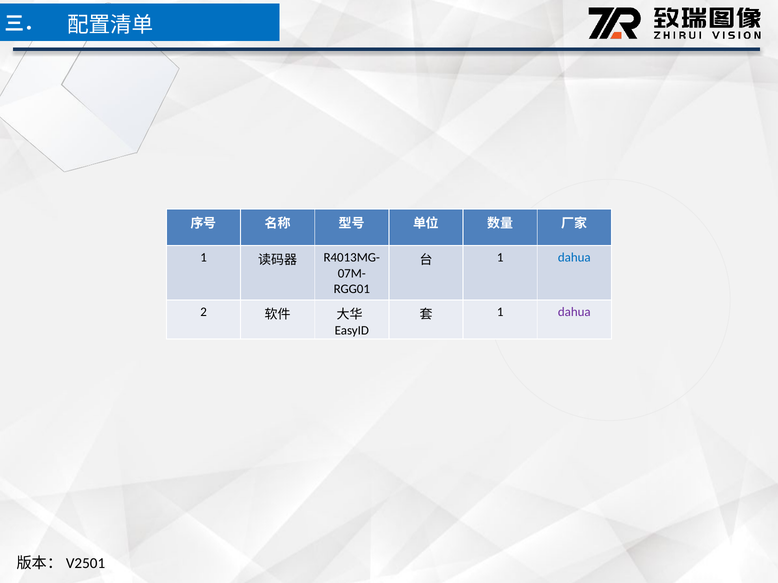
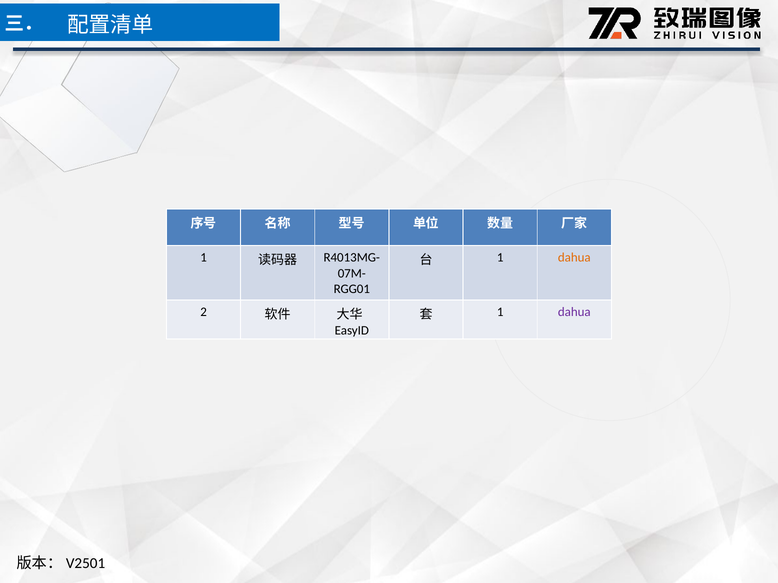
dahua at (574, 258) colour: blue -> orange
